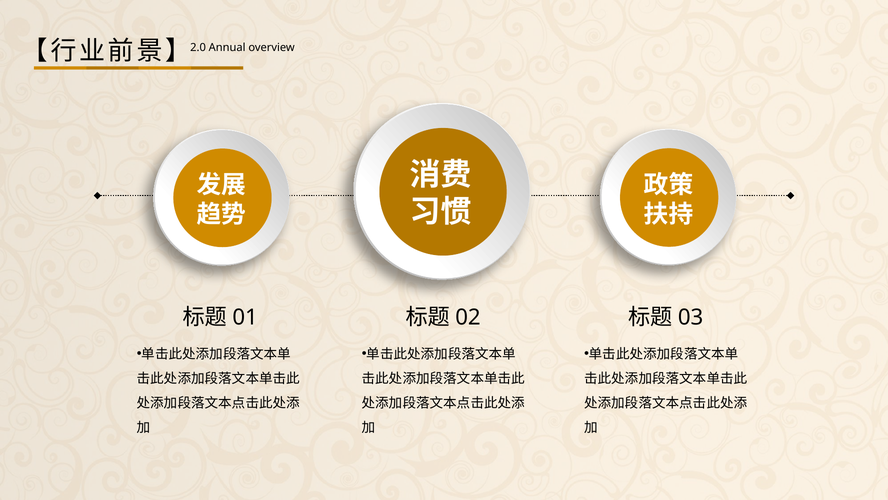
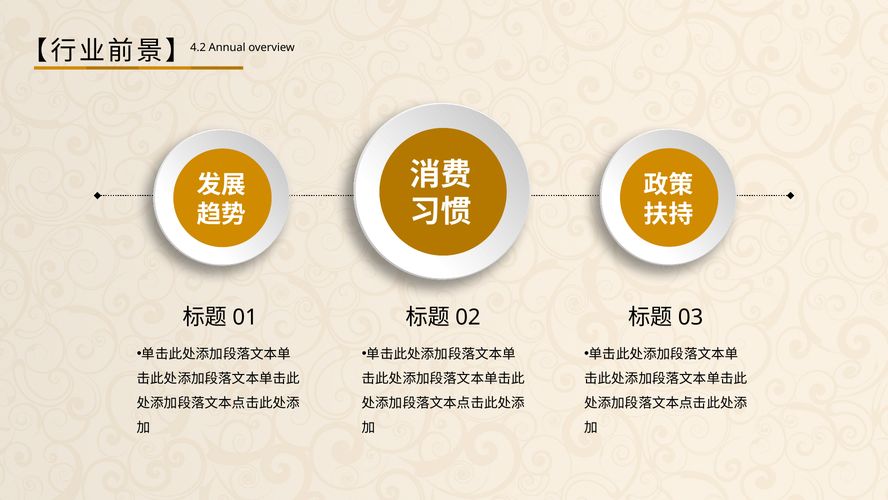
2.0: 2.0 -> 4.2
